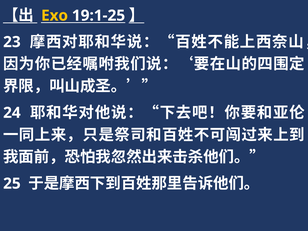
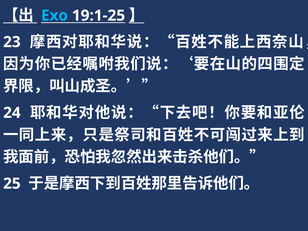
Exo colour: yellow -> light blue
